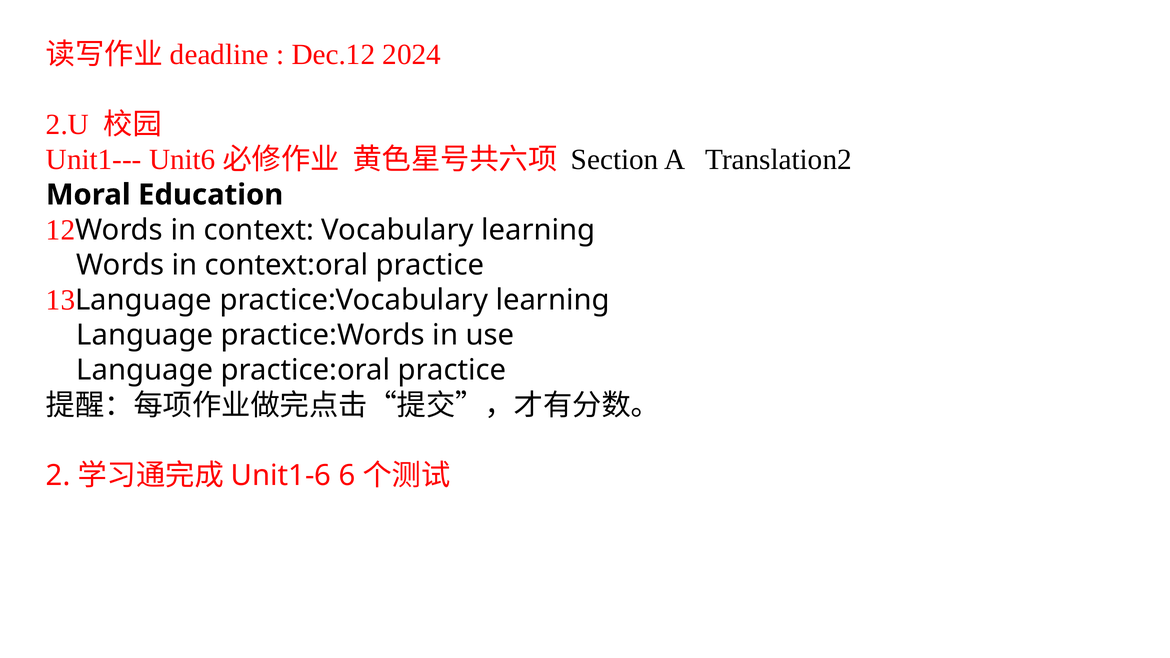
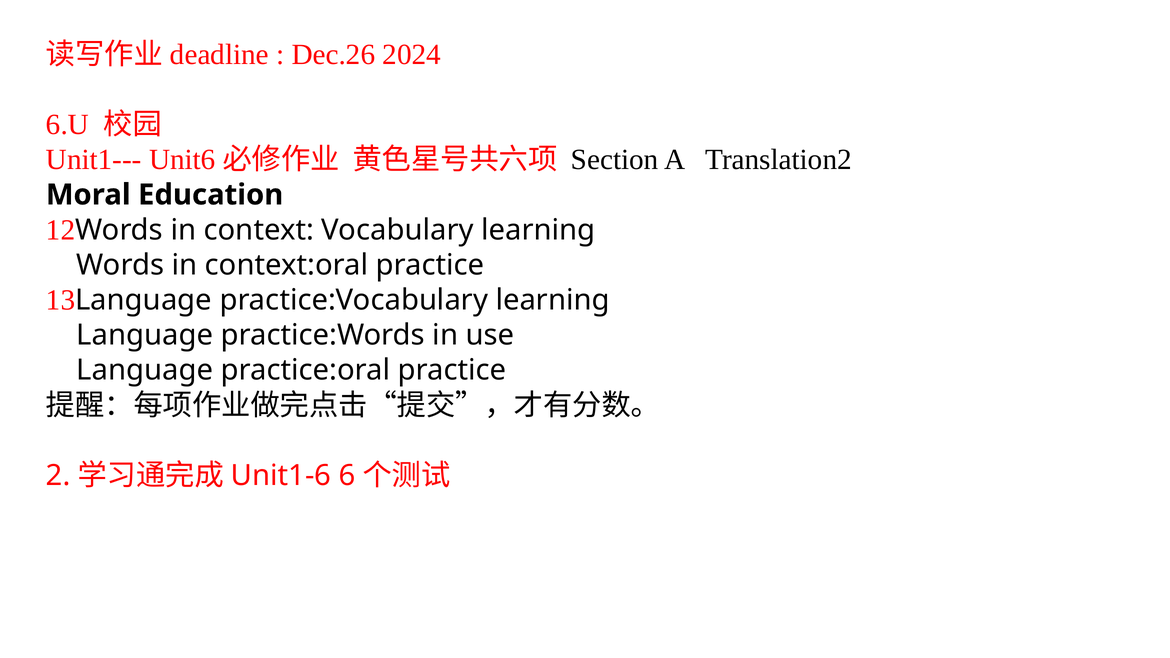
Dec.12: Dec.12 -> Dec.26
2.U: 2.U -> 6.U
